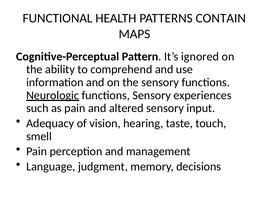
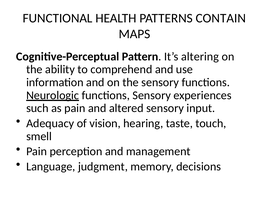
ignored: ignored -> altering
